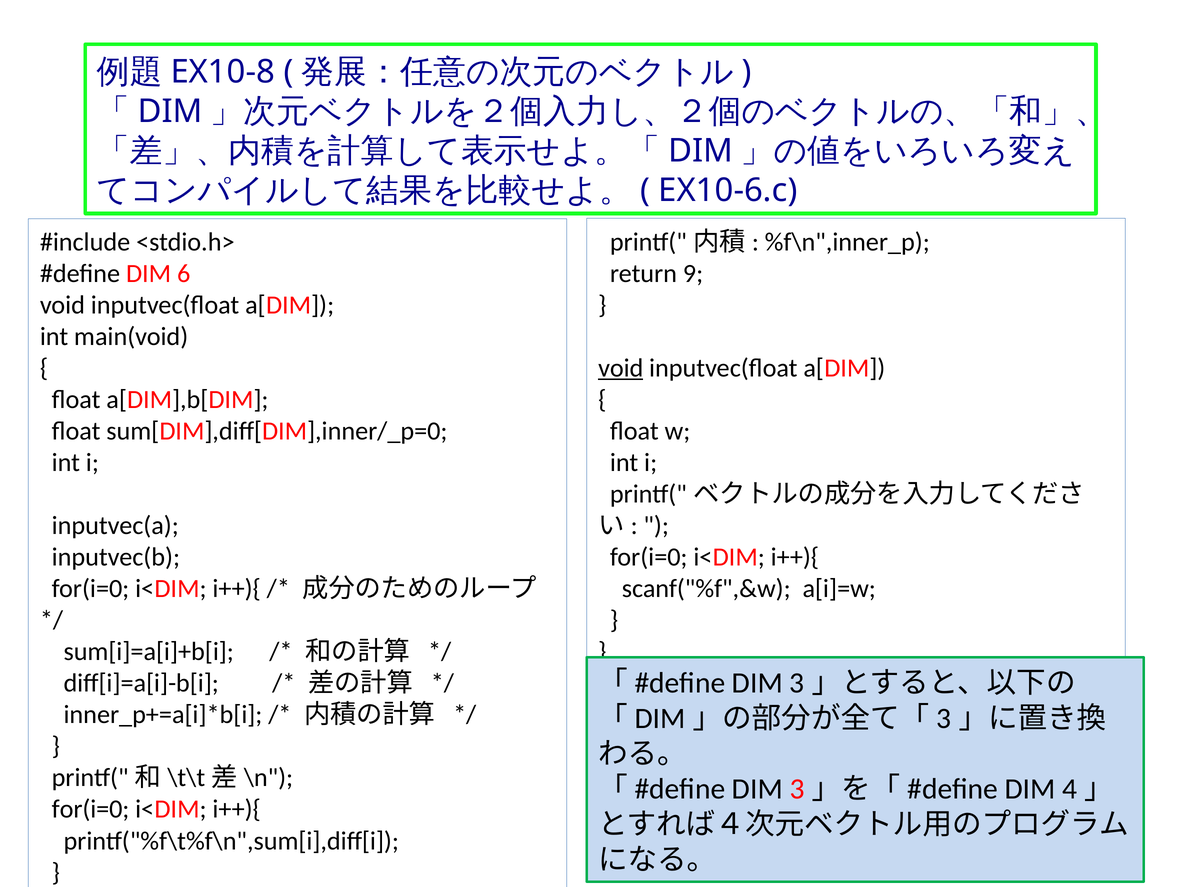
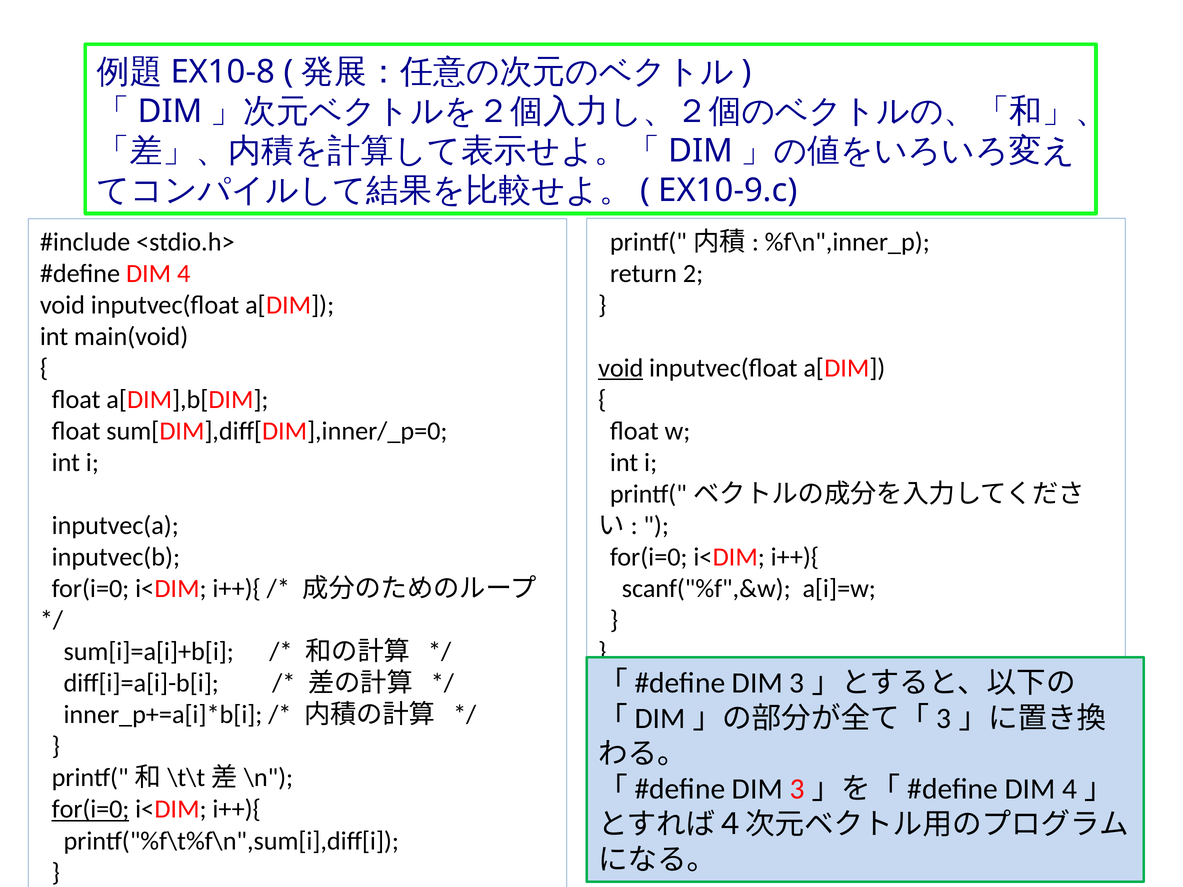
EX10-6.c: EX10-6.c -> EX10-9.c
6: 6 -> 4
9: 9 -> 2
for(i=0 at (91, 810) underline: none -> present
